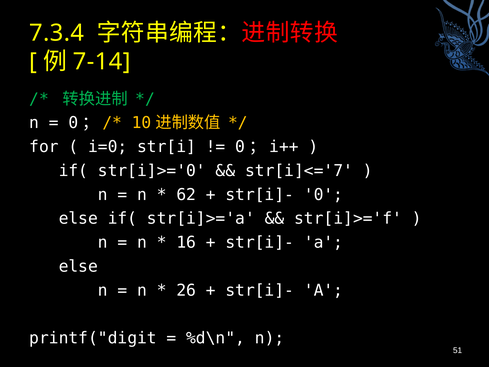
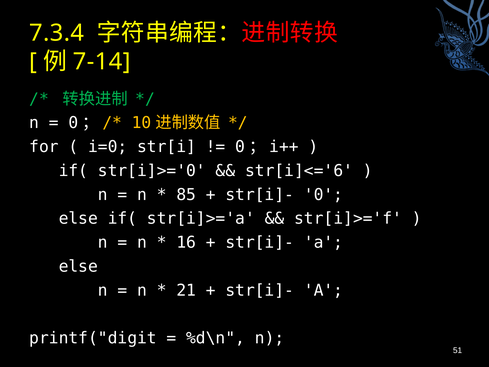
str[i]<='7: str[i]<='7 -> str[i]<='6
62: 62 -> 85
26: 26 -> 21
